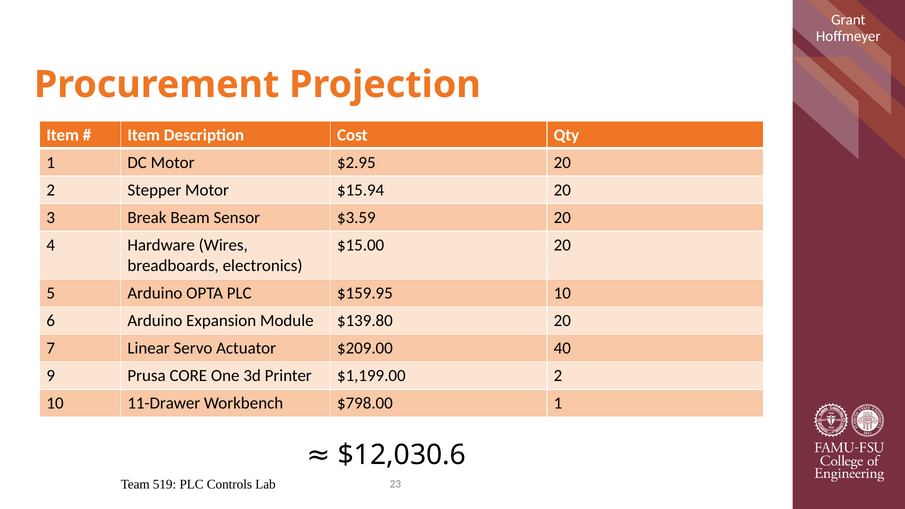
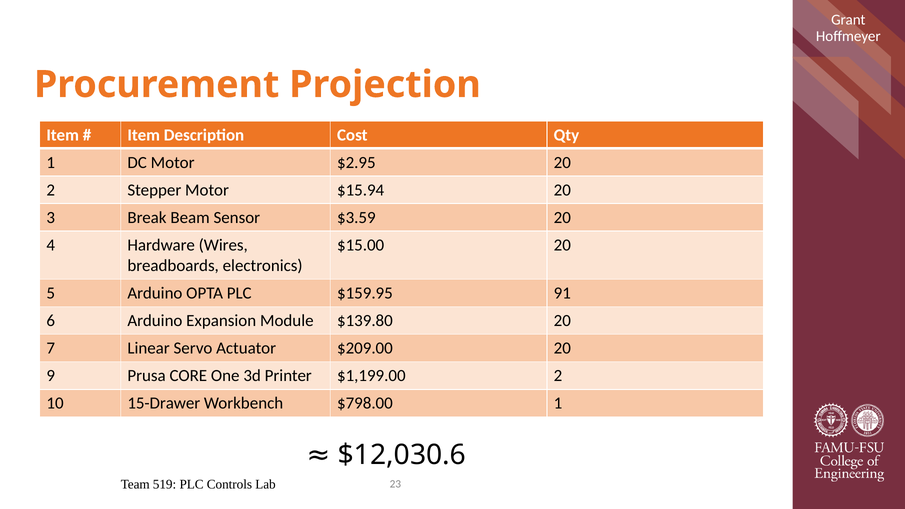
$159.95 10: 10 -> 91
$209.00 40: 40 -> 20
11-Drawer: 11-Drawer -> 15-Drawer
